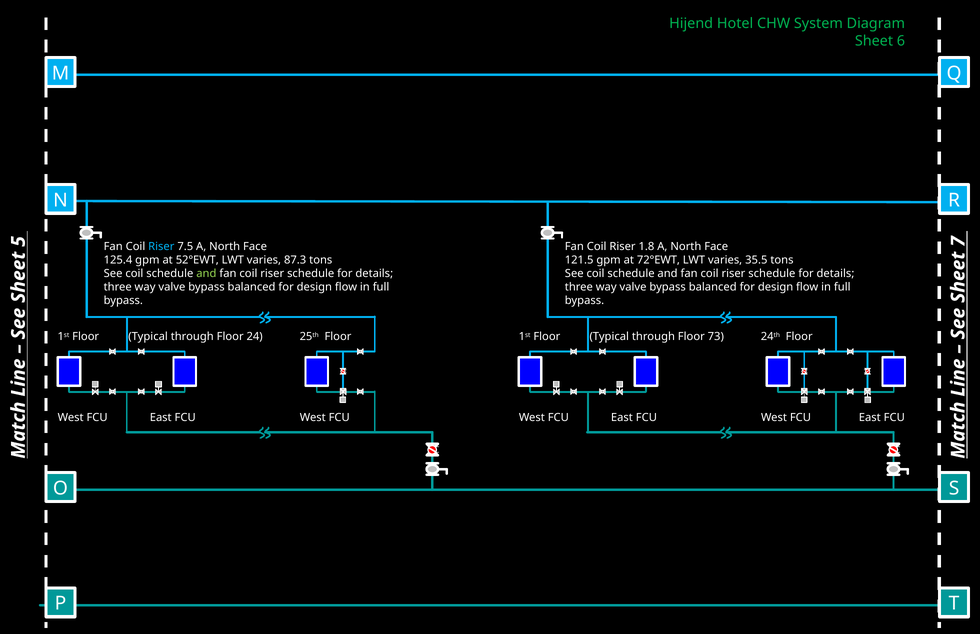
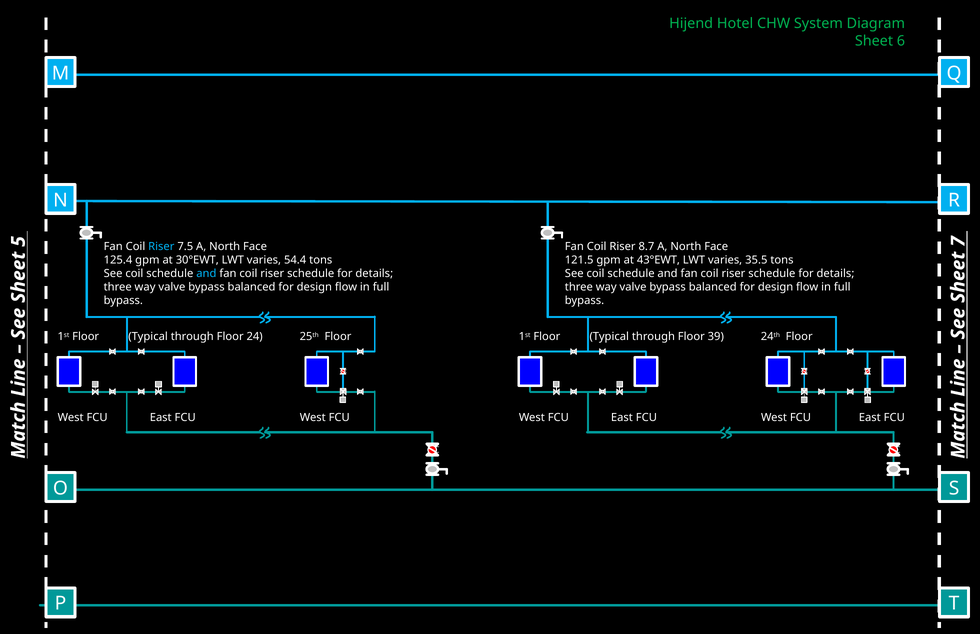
1.8: 1.8 -> 8.7
52°EWT: 52°EWT -> 30°EWT
87.3: 87.3 -> 54.4
72°EWT: 72°EWT -> 43°EWT
and at (206, 274) colour: light green -> light blue
73: 73 -> 39
